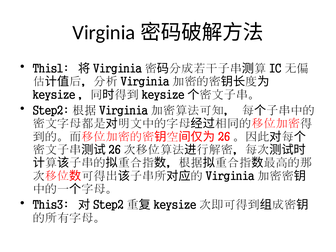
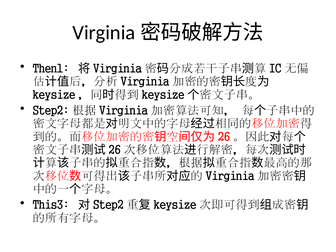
This1: This1 -> Then1
